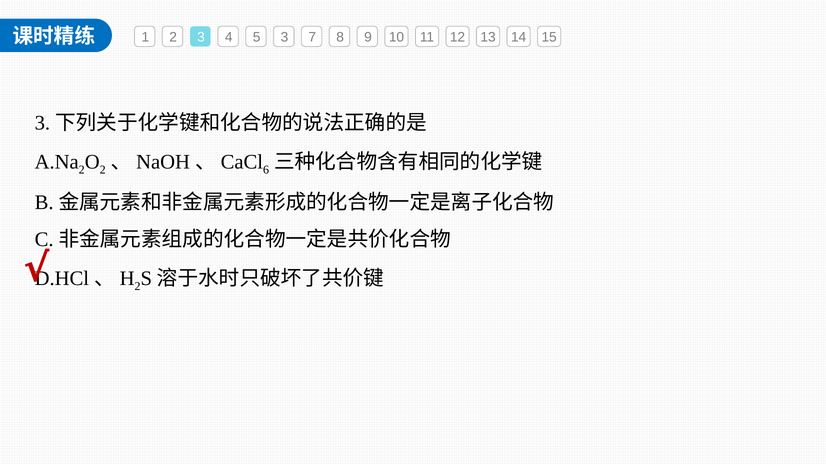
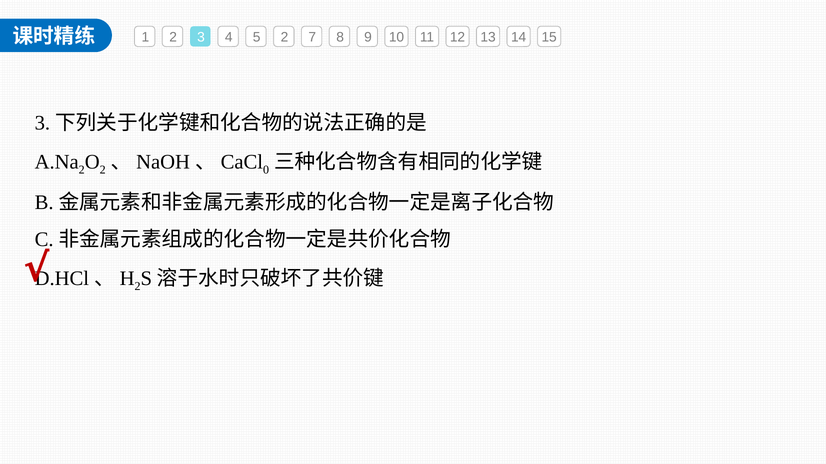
5 3: 3 -> 2
6: 6 -> 0
